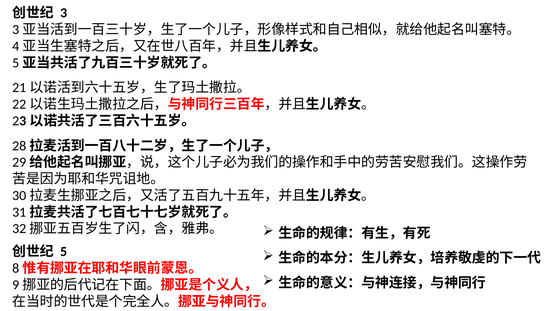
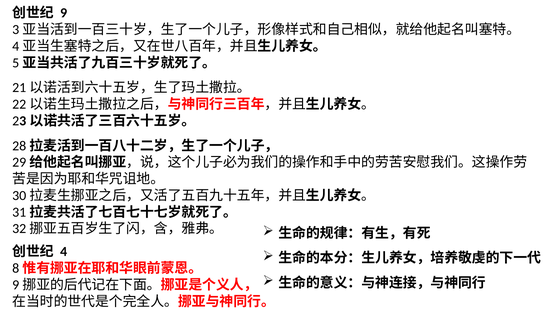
3: 3 -> 9
5: 5 -> 4
